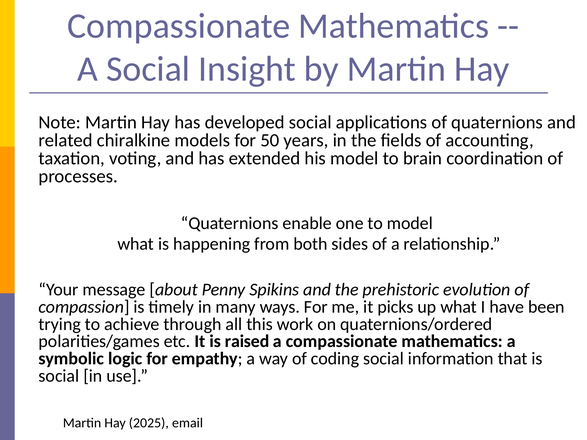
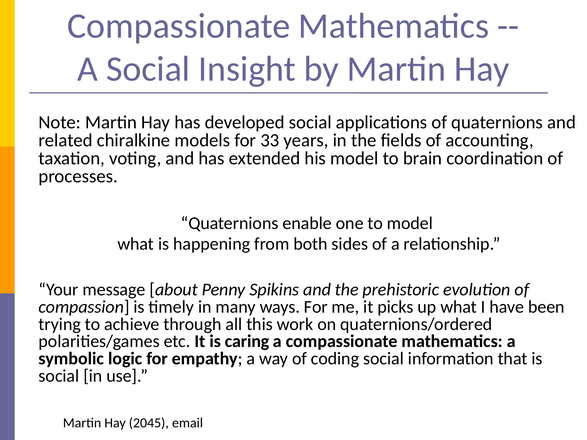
50: 50 -> 33
raised: raised -> caring
2025: 2025 -> 2045
